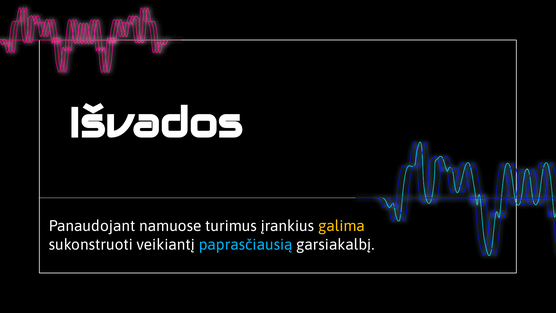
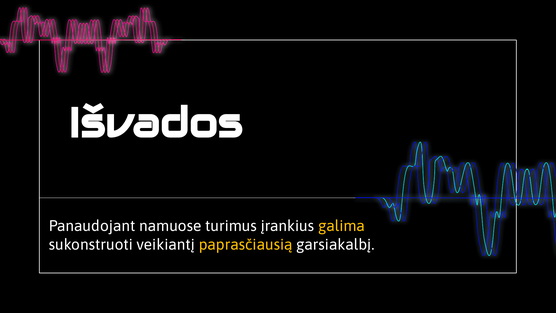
paprasčiausią colour: light blue -> yellow
